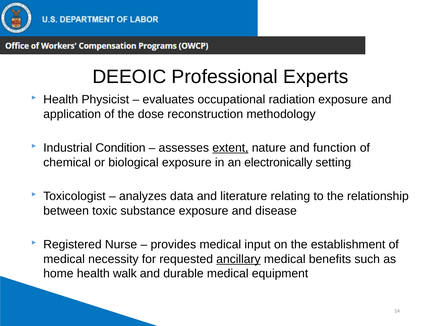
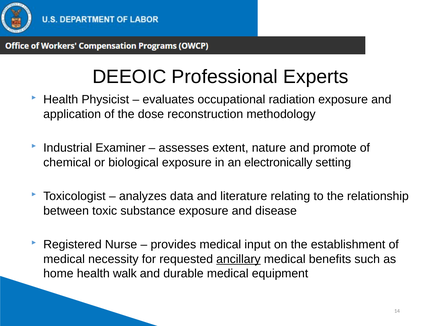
Condition: Condition -> Examiner
extent underline: present -> none
function: function -> promote
